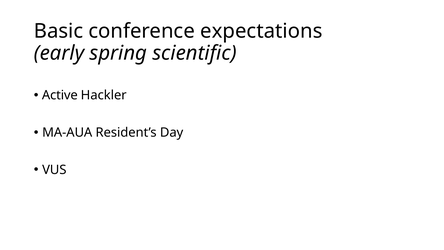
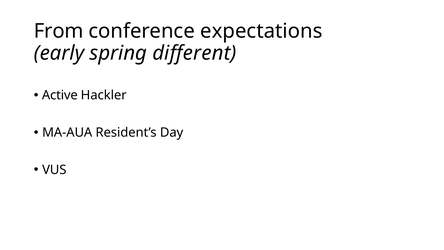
Basic: Basic -> From
scientific: scientific -> different
